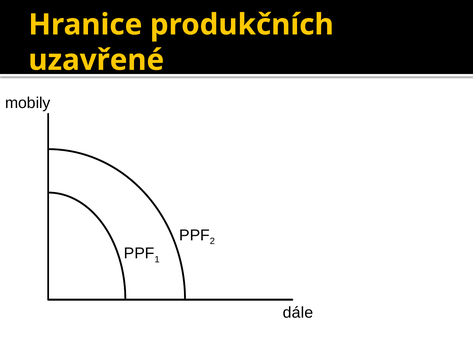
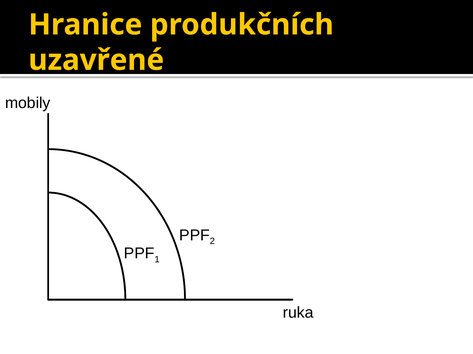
dále: dále -> ruka
